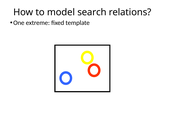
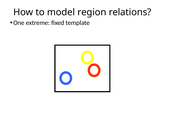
search: search -> region
